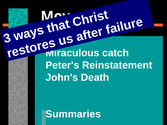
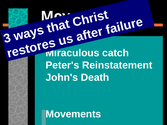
Summaries at (73, 114): Summaries -> Movements
